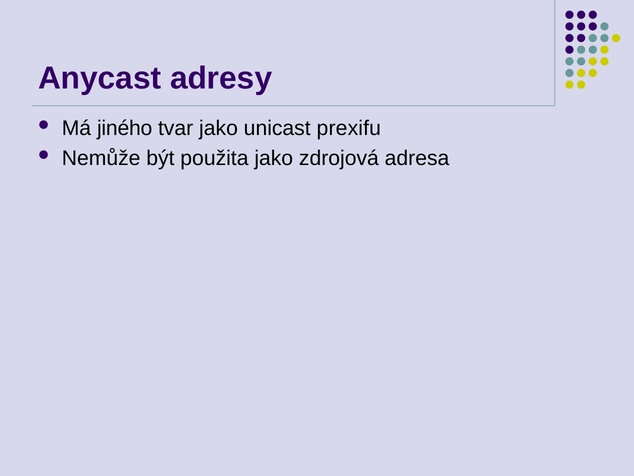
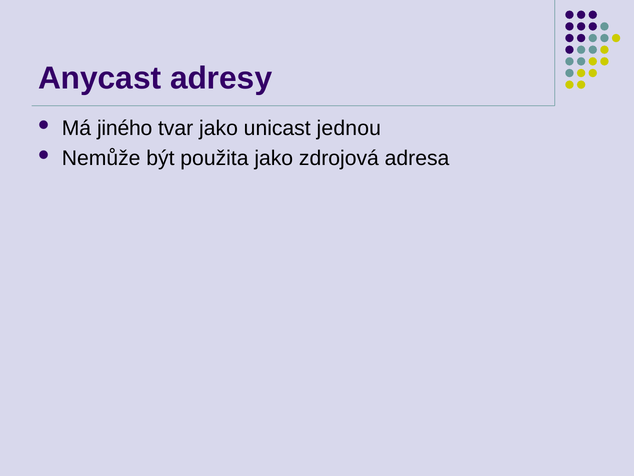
prexifu: prexifu -> jednou
